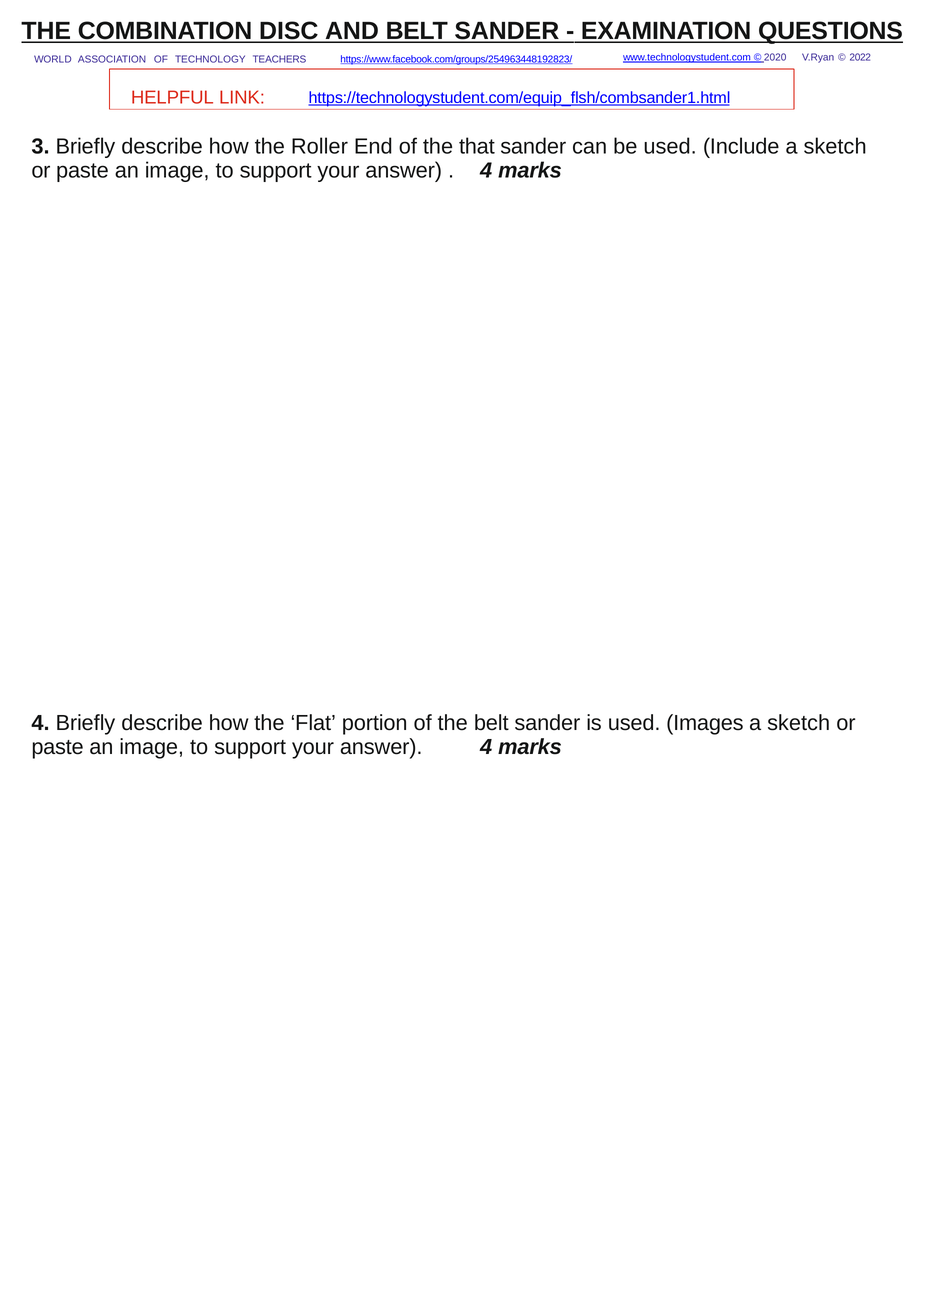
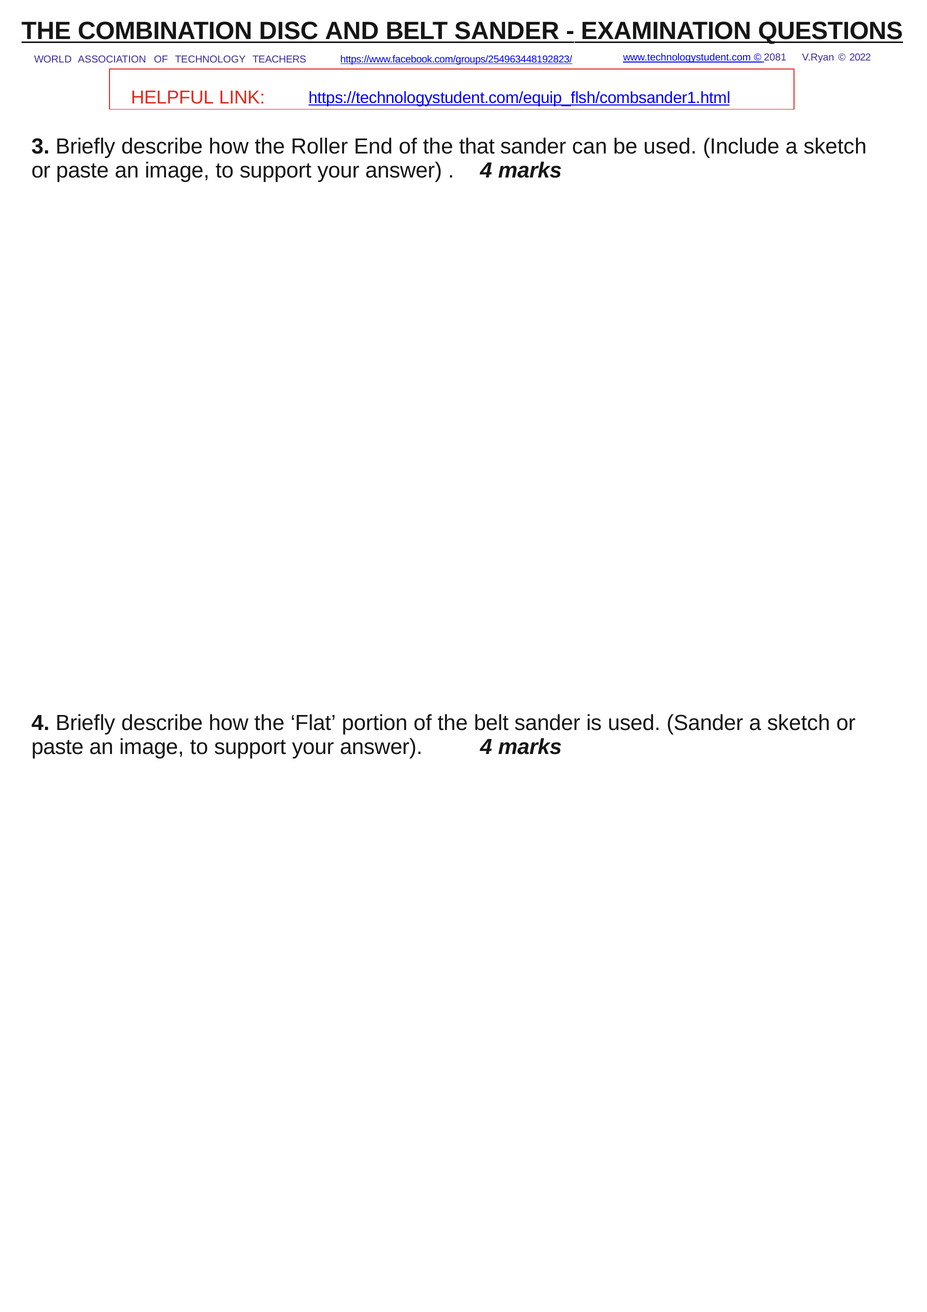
2020: 2020 -> 2081
used Images: Images -> Sander
